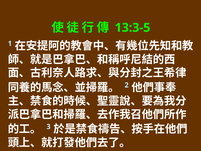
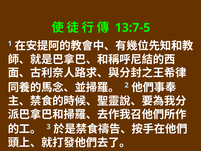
13:3-5: 13:3-5 -> 13:7-5
